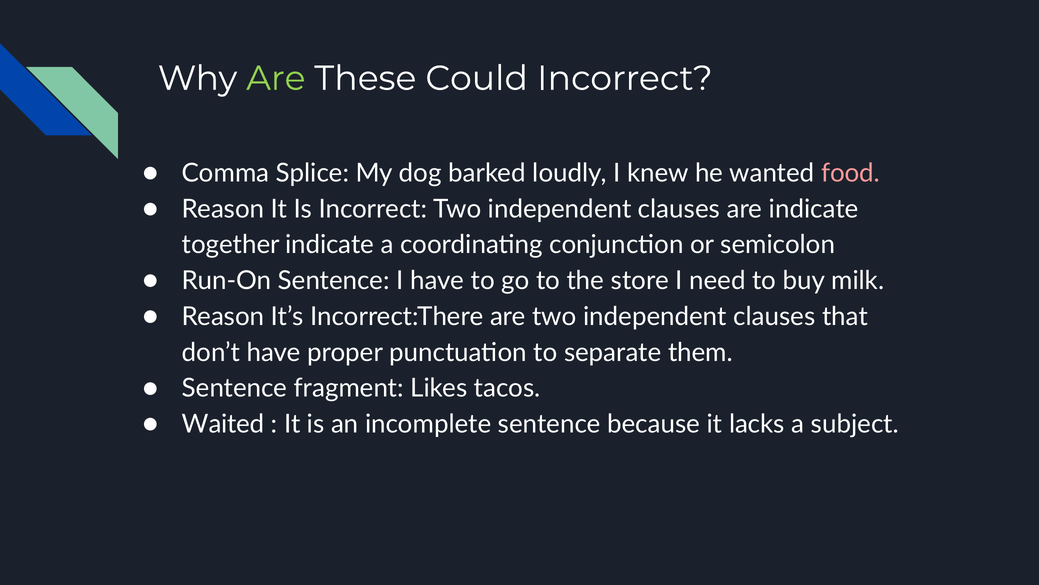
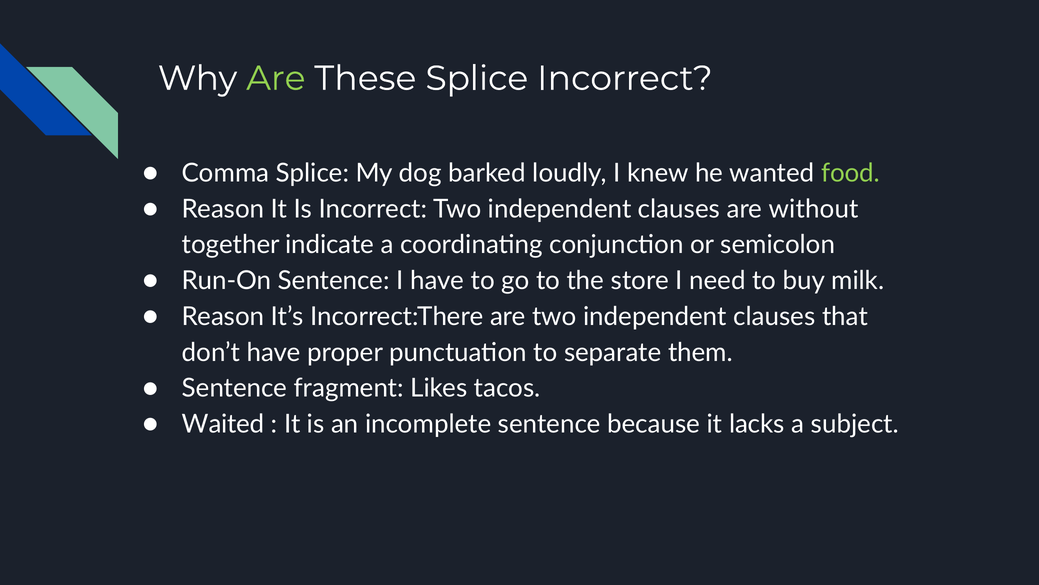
These Could: Could -> Splice
food colour: pink -> light green
are indicate: indicate -> without
